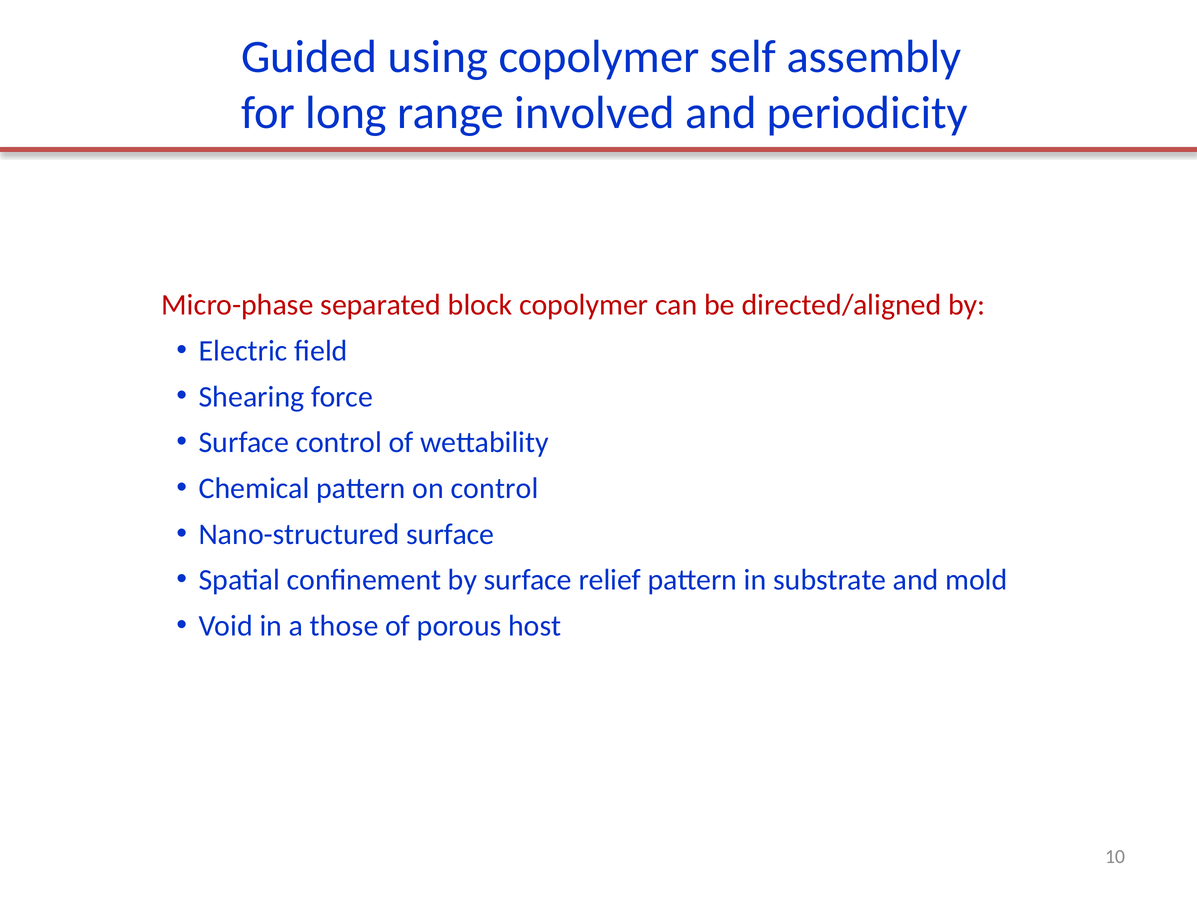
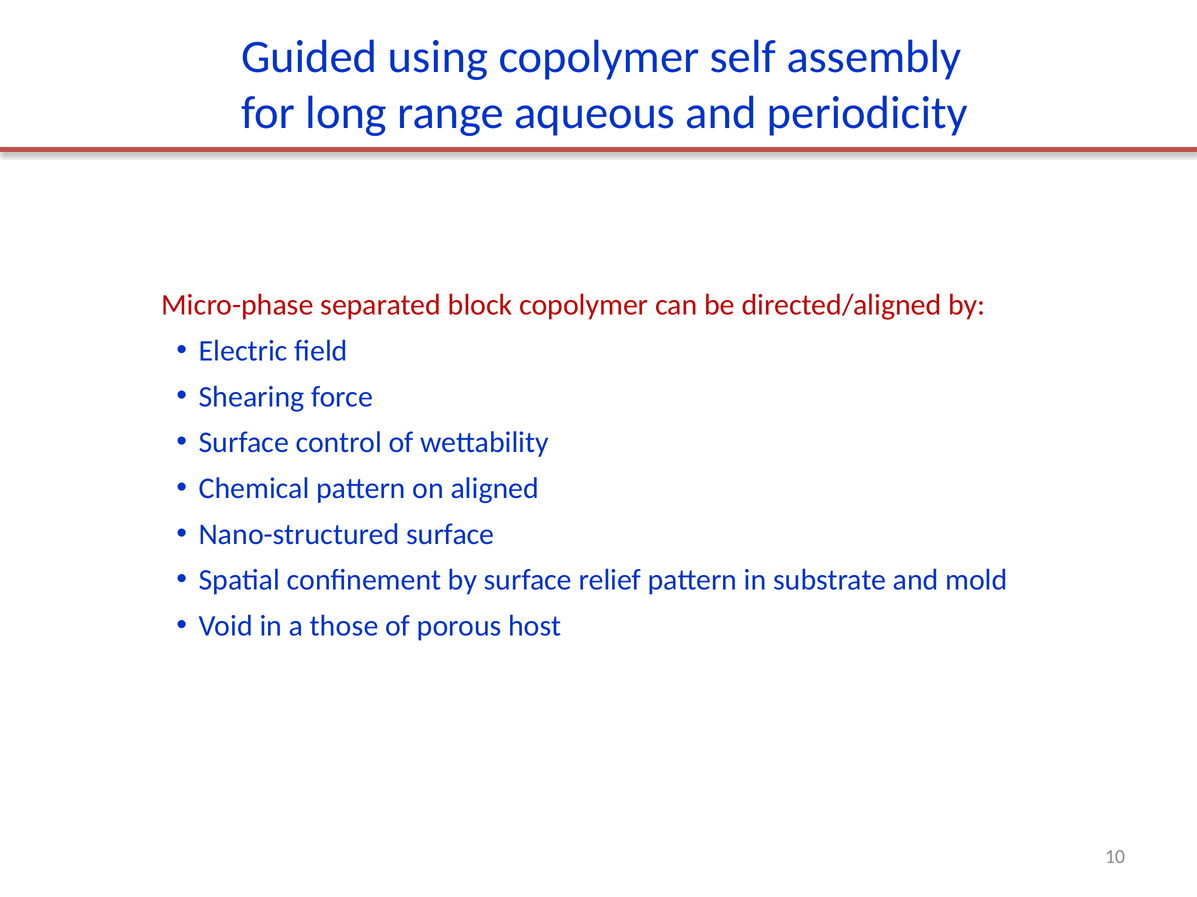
involved: involved -> aqueous
on control: control -> aligned
